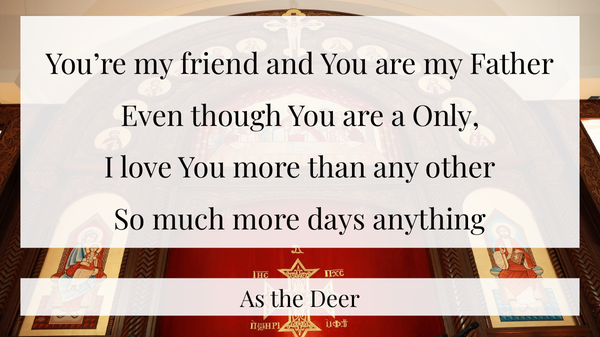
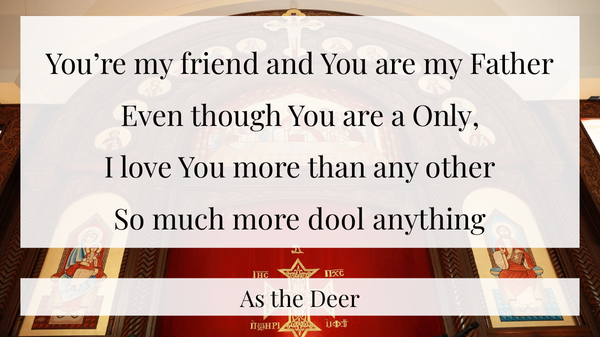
days: days -> dool
